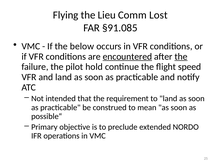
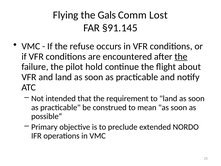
Lieu: Lieu -> Gals
§91.085: §91.085 -> §91.145
below: below -> refuse
encountered underline: present -> none
speed: speed -> about
